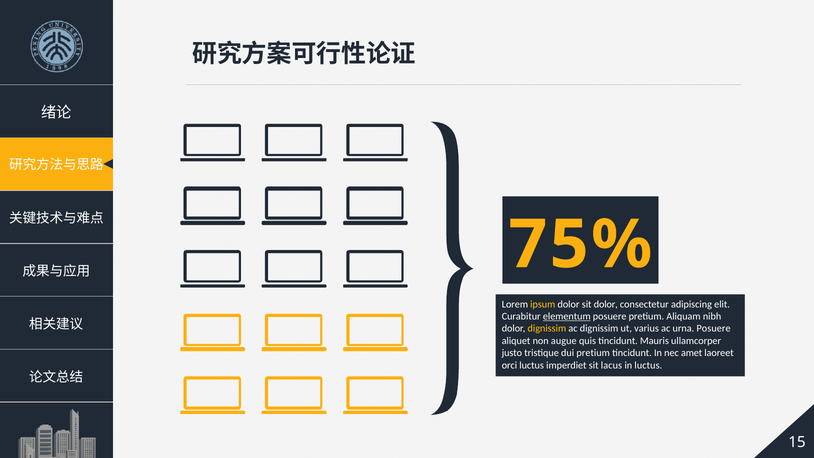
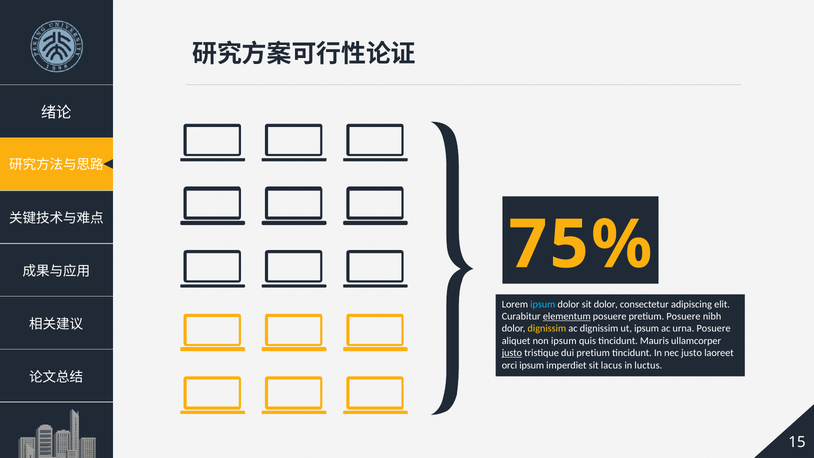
ipsum at (543, 304) colour: yellow -> light blue
pretium Aliquam: Aliquam -> Posuere
ut varius: varius -> ipsum
non augue: augue -> ipsum
justo at (512, 353) underline: none -> present
nec amet: amet -> justo
orci luctus: luctus -> ipsum
